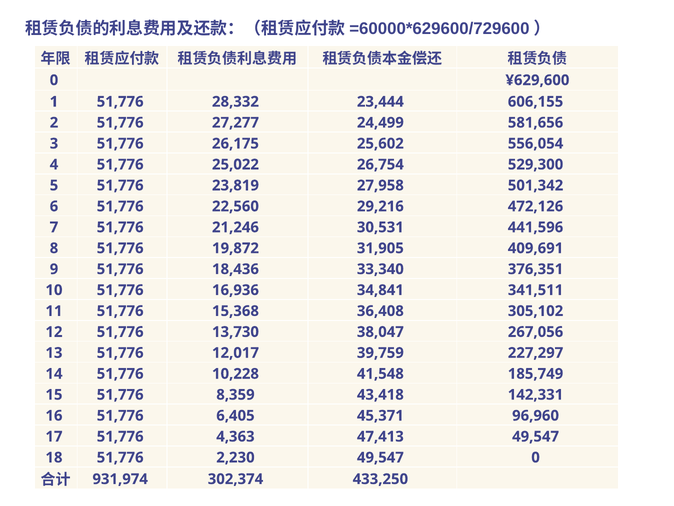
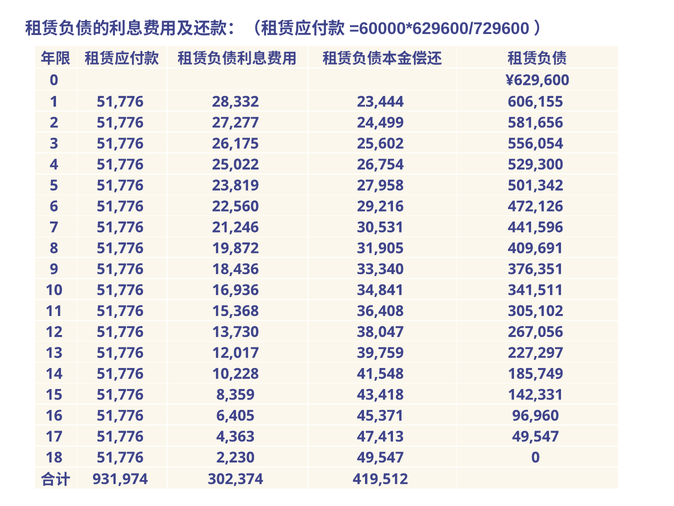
433,250: 433,250 -> 419,512
